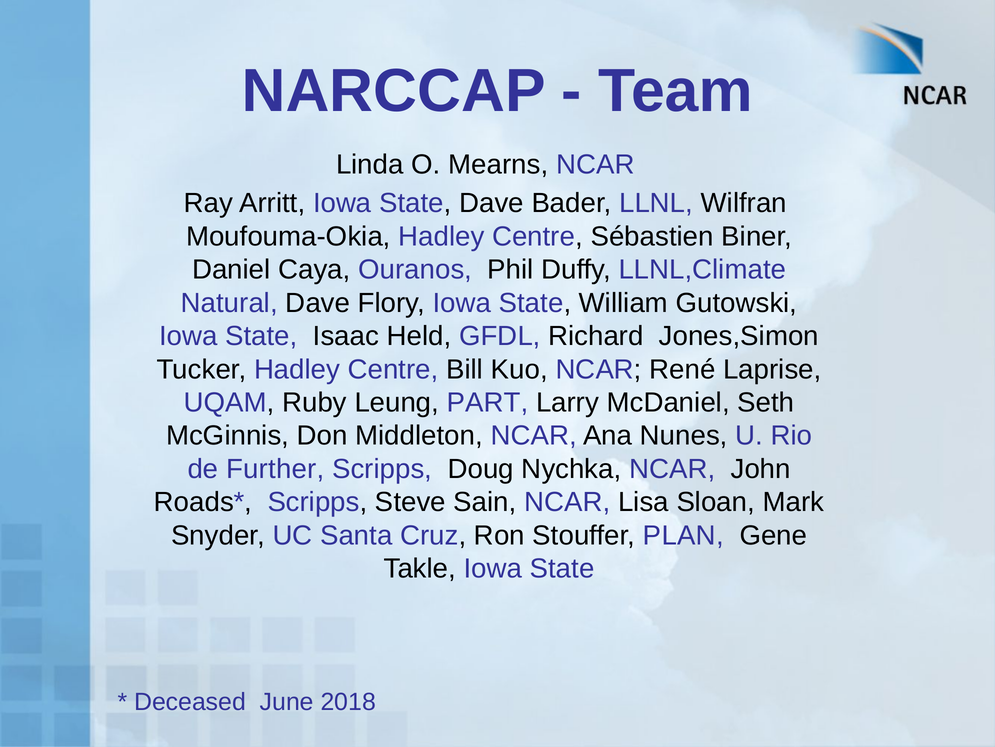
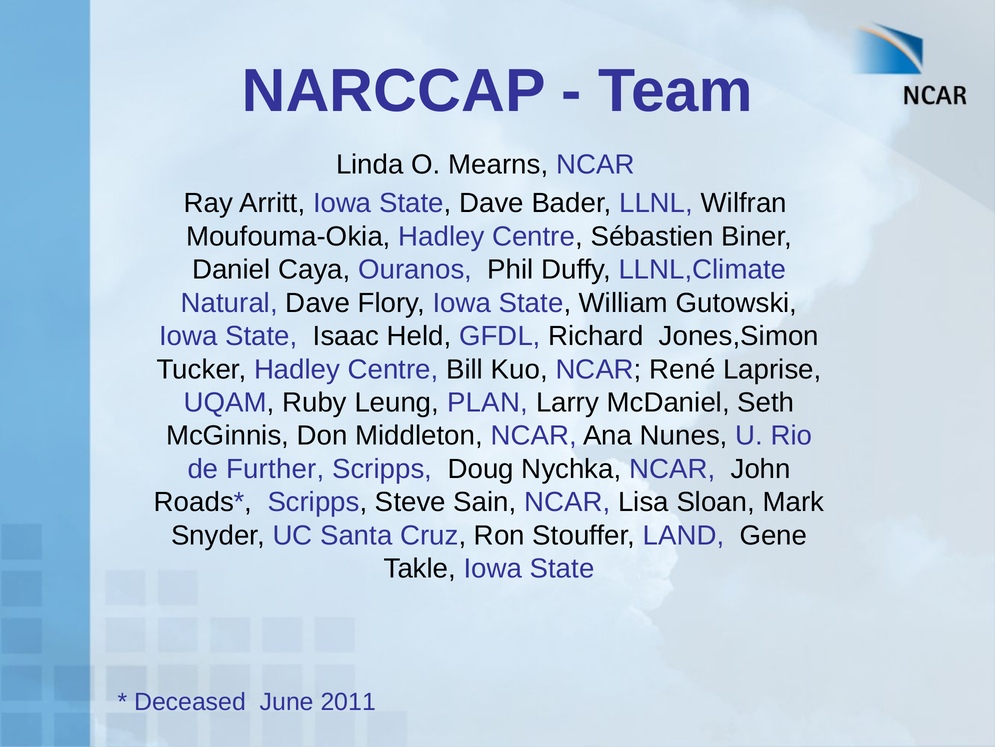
PART: PART -> PLAN
PLAN: PLAN -> LAND
2018: 2018 -> 2011
